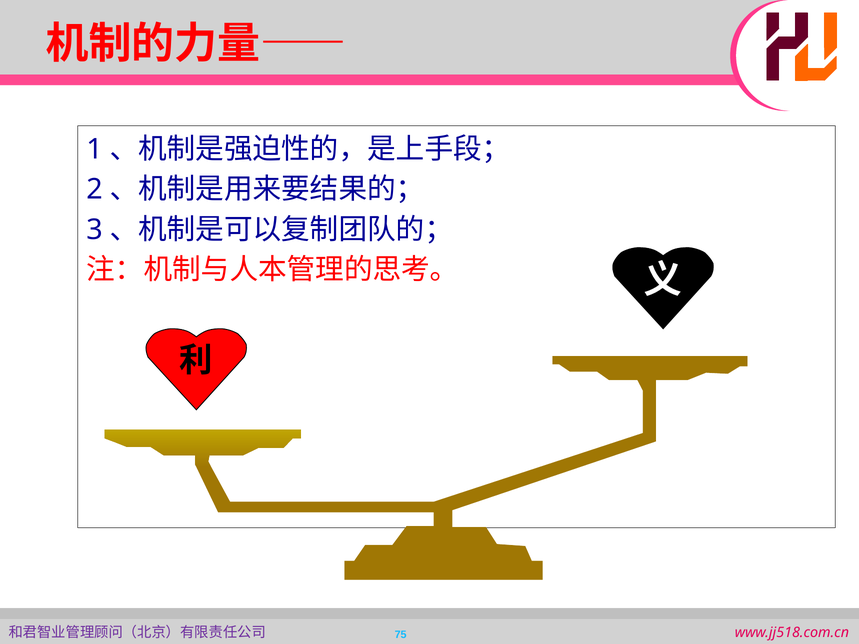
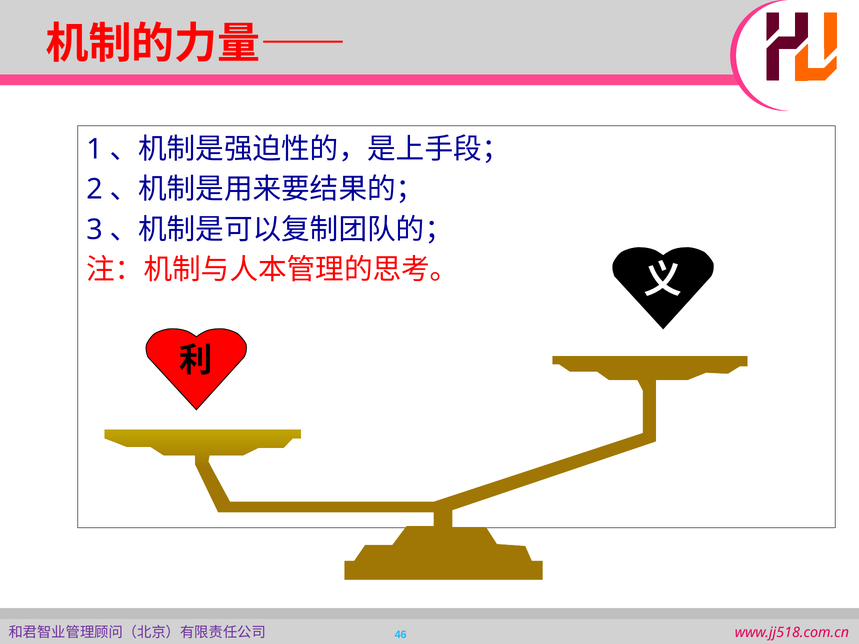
75: 75 -> 46
